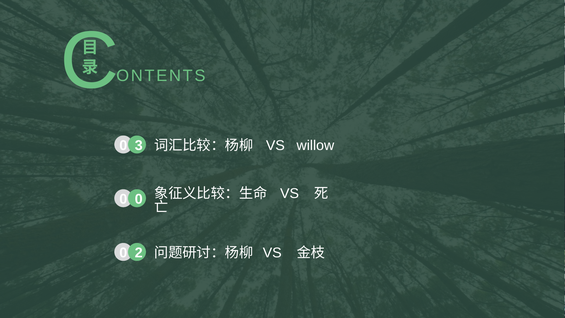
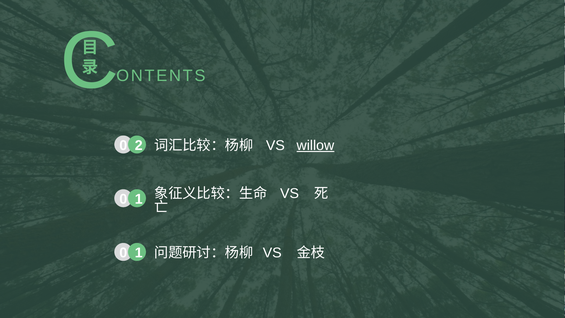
3: 3 -> 2
willow underline: none -> present
0 at (139, 199): 0 -> 1
2 at (139, 253): 2 -> 1
